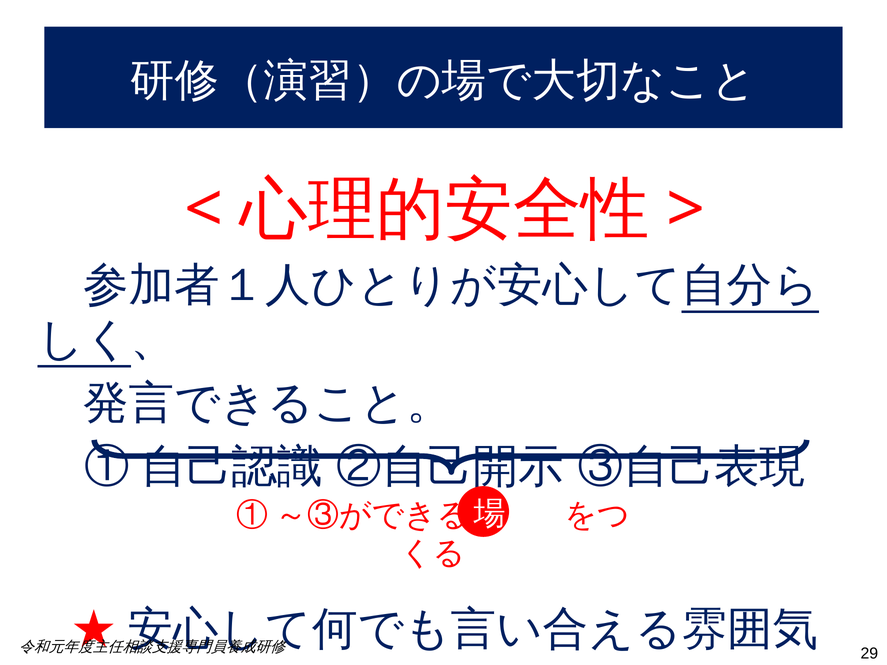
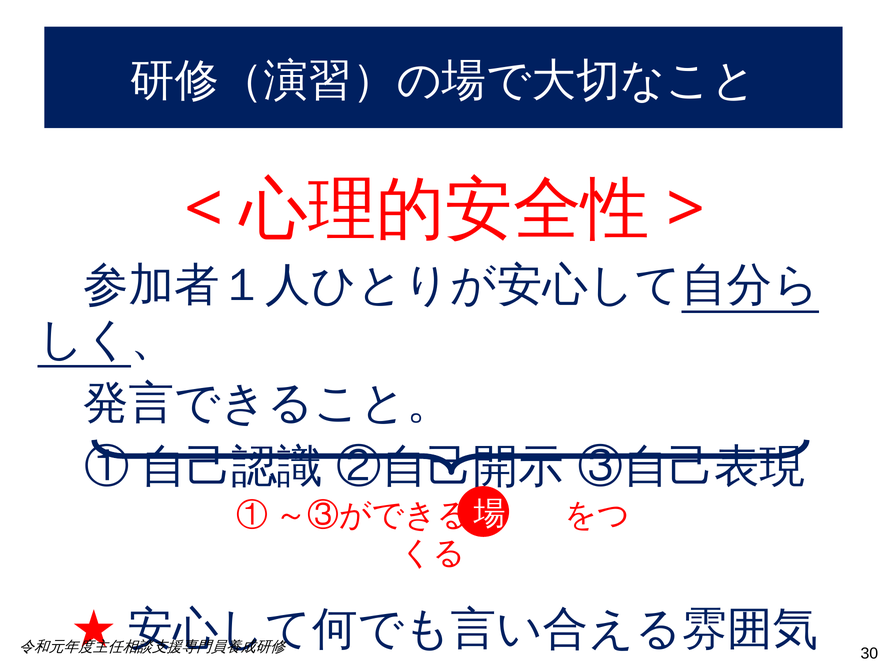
29: 29 -> 30
